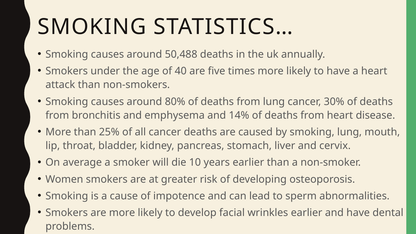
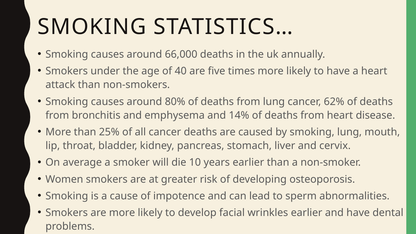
50,488: 50,488 -> 66,000
30%: 30% -> 62%
